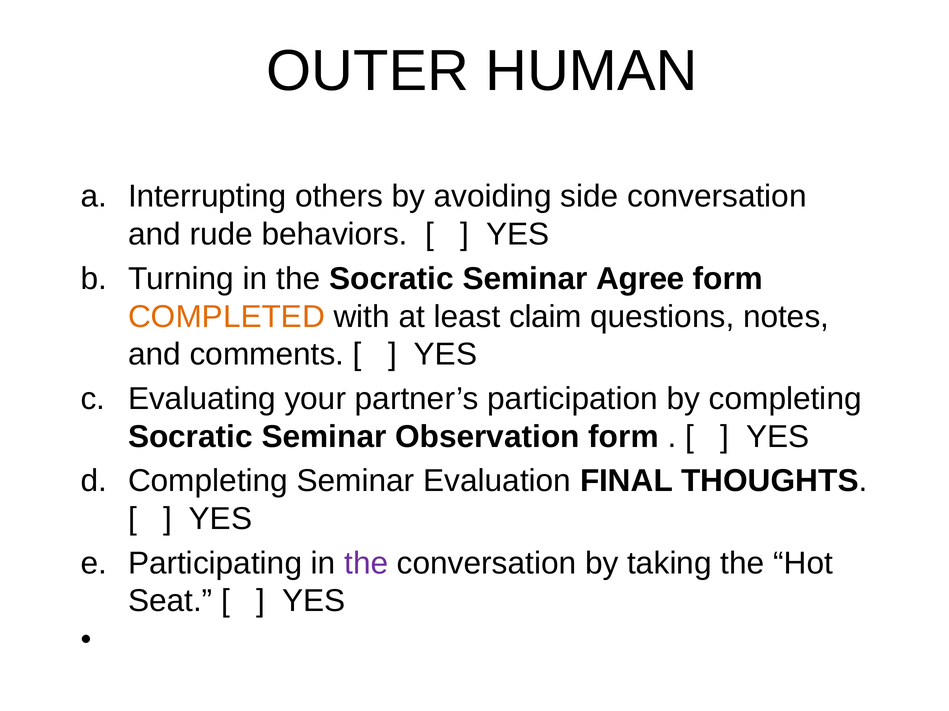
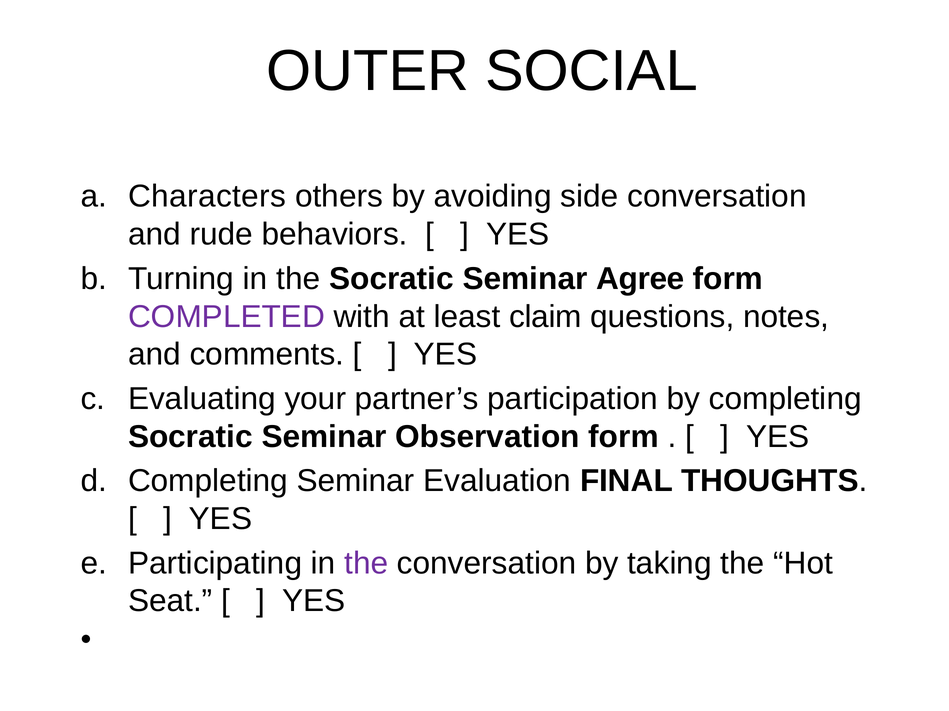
HUMAN: HUMAN -> SOCIAL
Interrupting: Interrupting -> Characters
COMPLETED colour: orange -> purple
